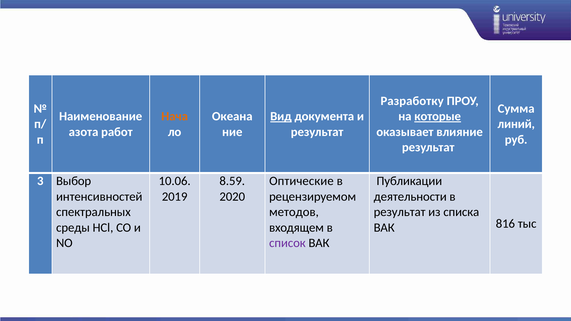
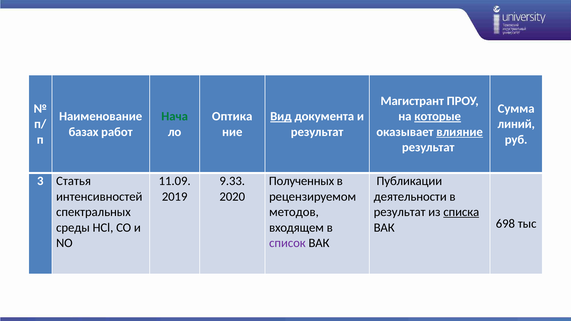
Разработку: Разработку -> Магистрант
Нача colour: orange -> green
Океана: Океана -> Оптика
азота: азота -> базах
влияние underline: none -> present
Выбор: Выбор -> Статья
10.06: 10.06 -> 11.09
8.59: 8.59 -> 9.33
Оптические: Оптические -> Полученных
списка underline: none -> present
816: 816 -> 698
